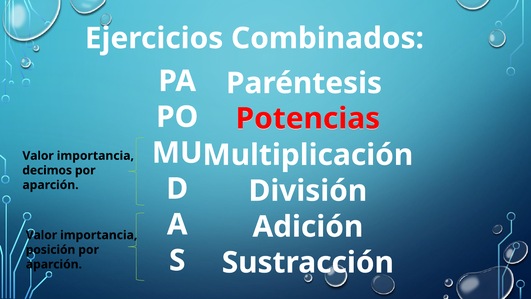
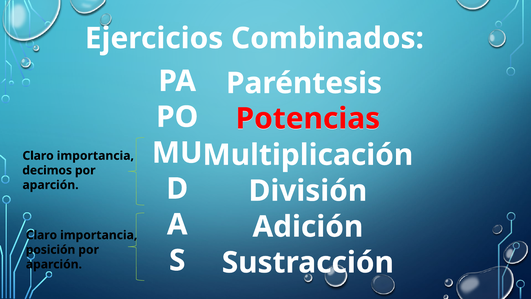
Valor at (38, 156): Valor -> Claro
Valor at (41, 235): Valor -> Claro
